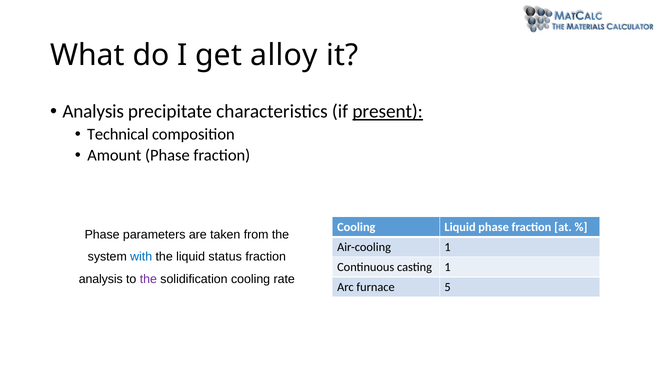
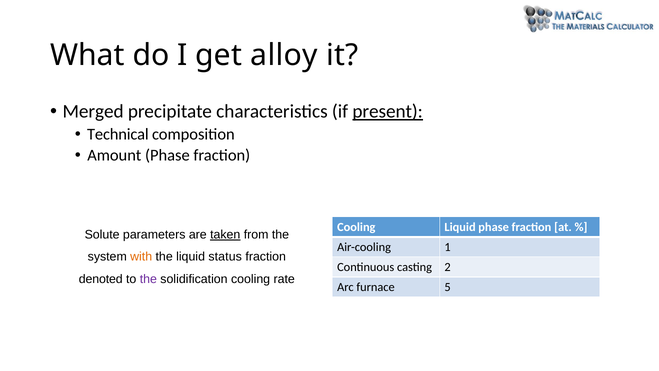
Analysis at (93, 111): Analysis -> Merged
Phase at (102, 234): Phase -> Solute
taken underline: none -> present
with colour: blue -> orange
casting 1: 1 -> 2
analysis at (101, 279): analysis -> denoted
